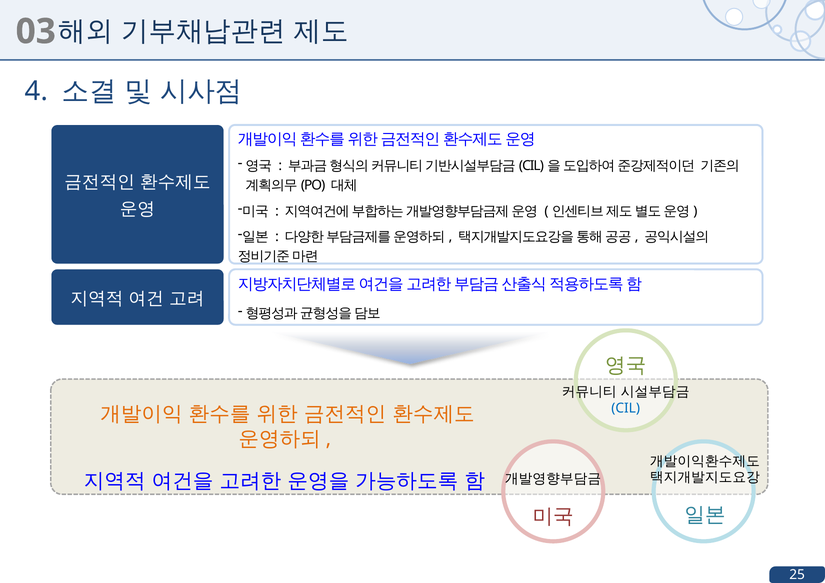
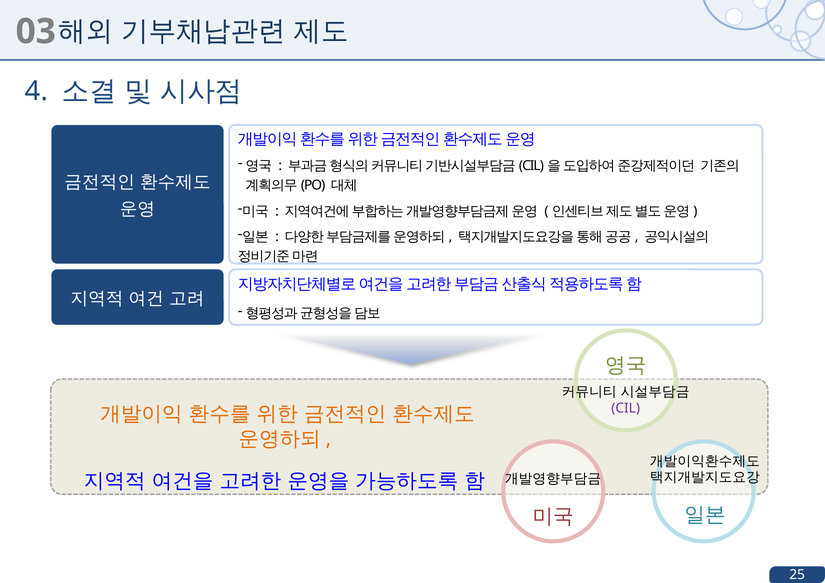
CIL colour: blue -> purple
